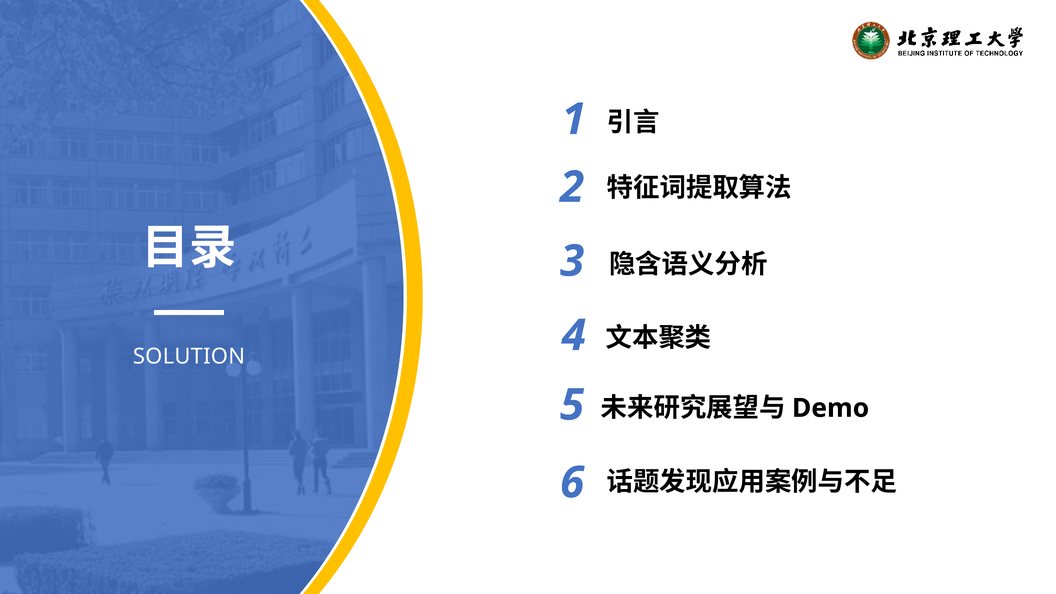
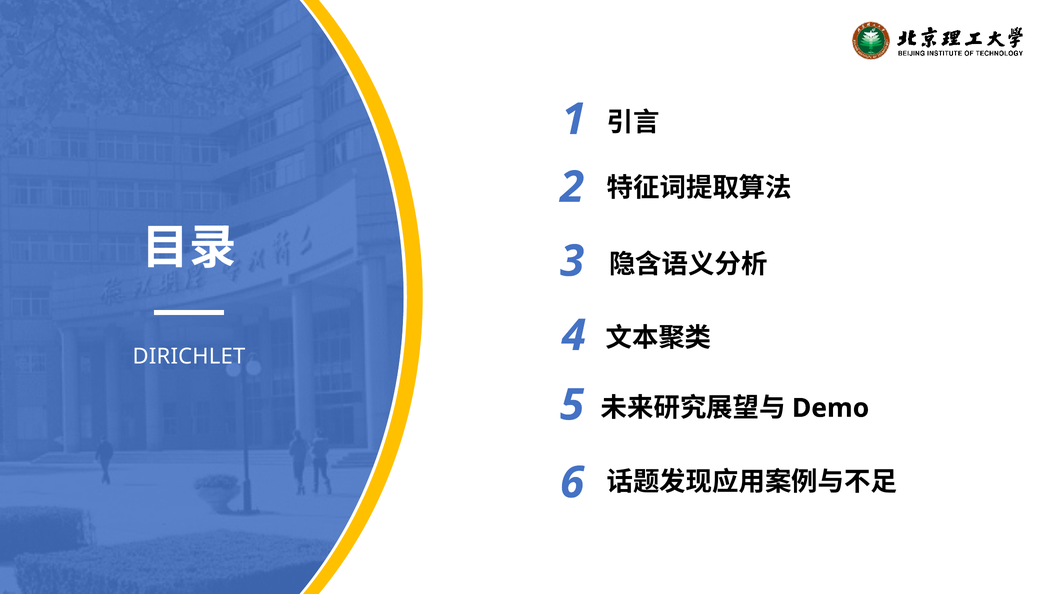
SOLUTION: SOLUTION -> DIRICHLET
